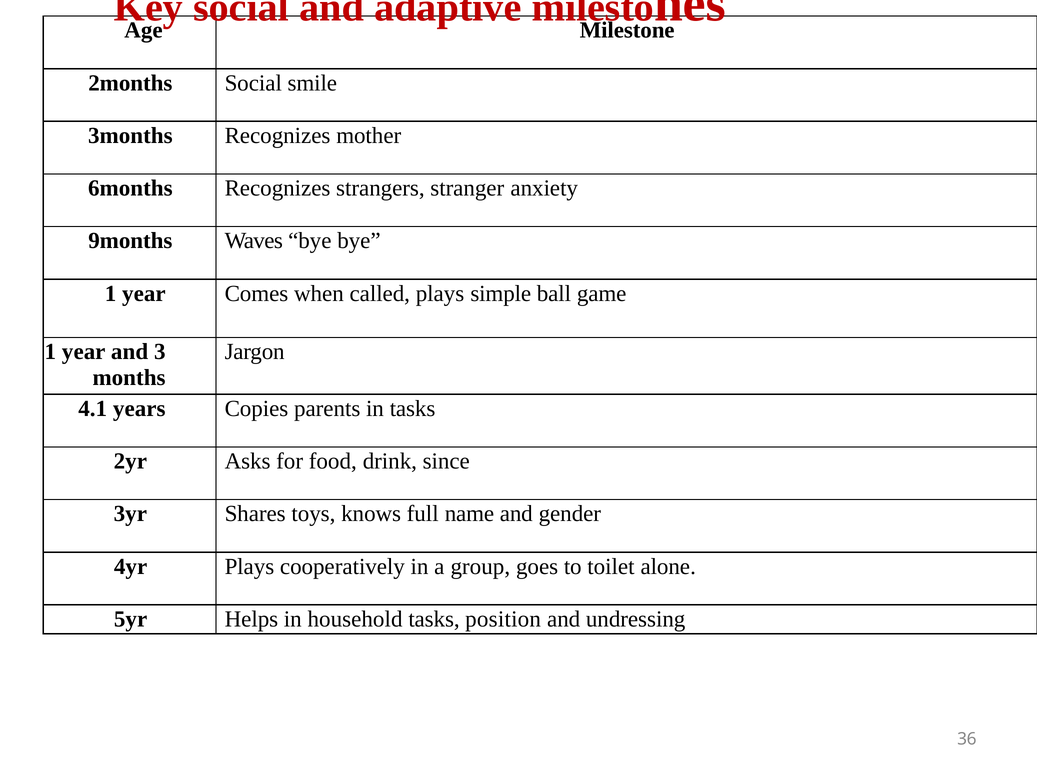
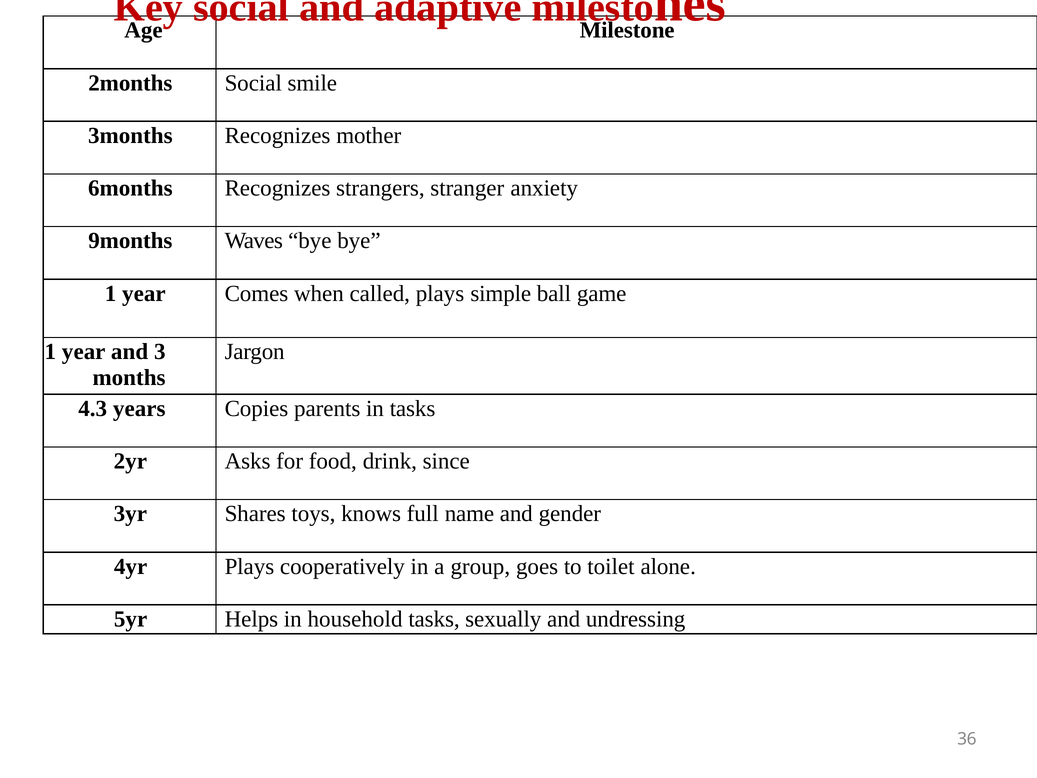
4.1: 4.1 -> 4.3
position: position -> sexually
